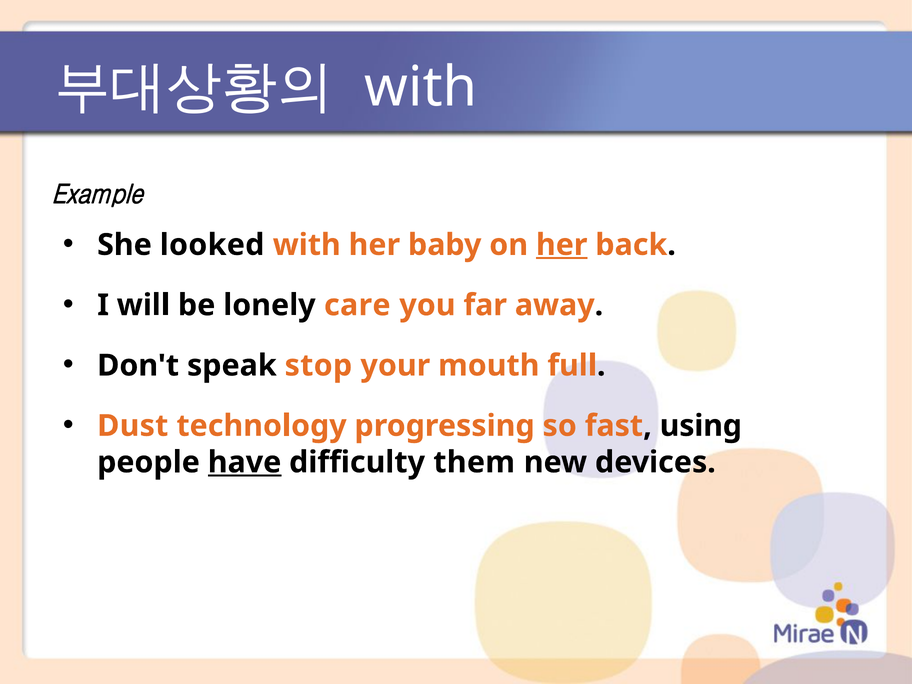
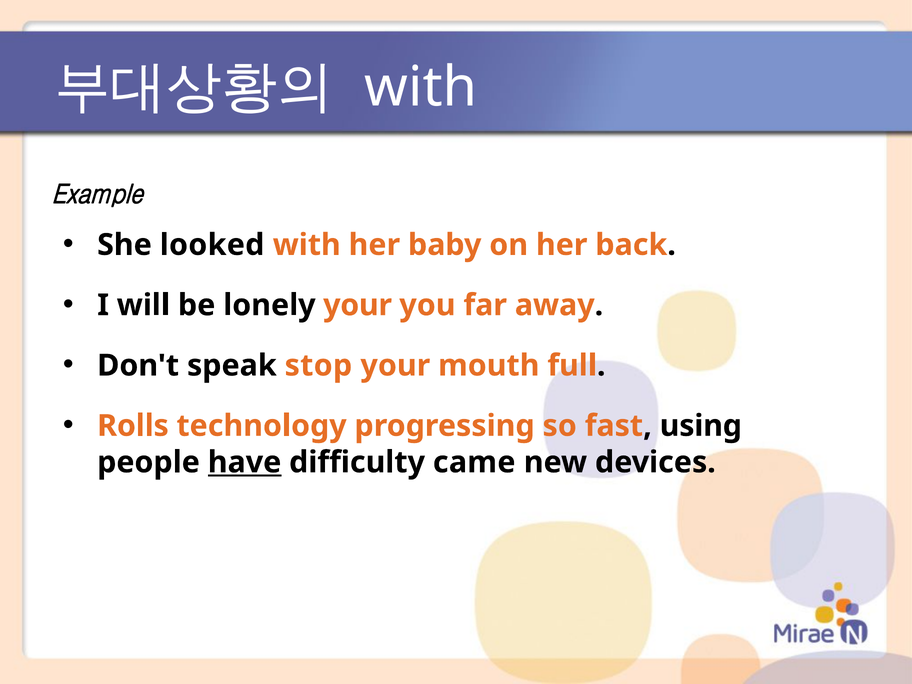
her at (562, 245) underline: present -> none
lonely care: care -> your
Dust: Dust -> Rolls
them: them -> came
